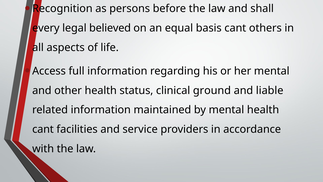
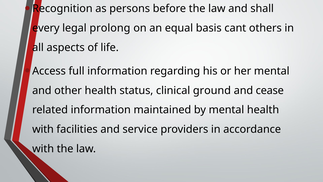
believed: believed -> prolong
liable: liable -> cease
cant at (43, 129): cant -> with
